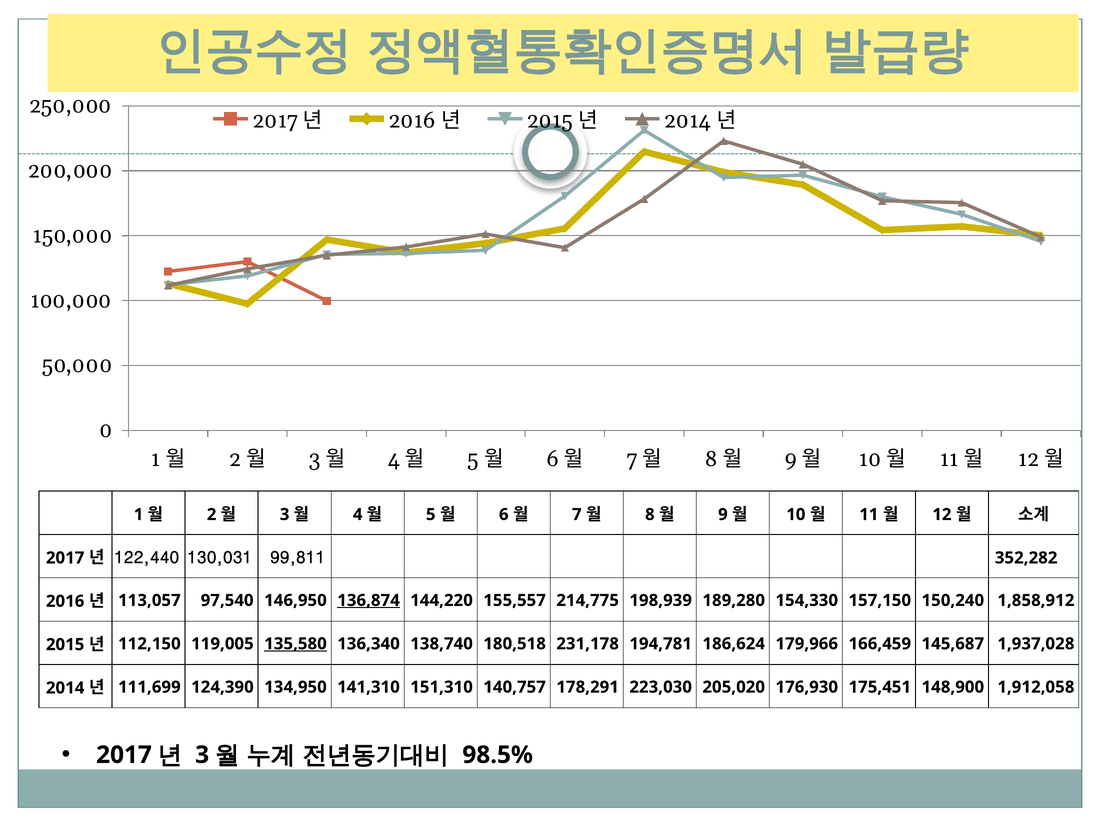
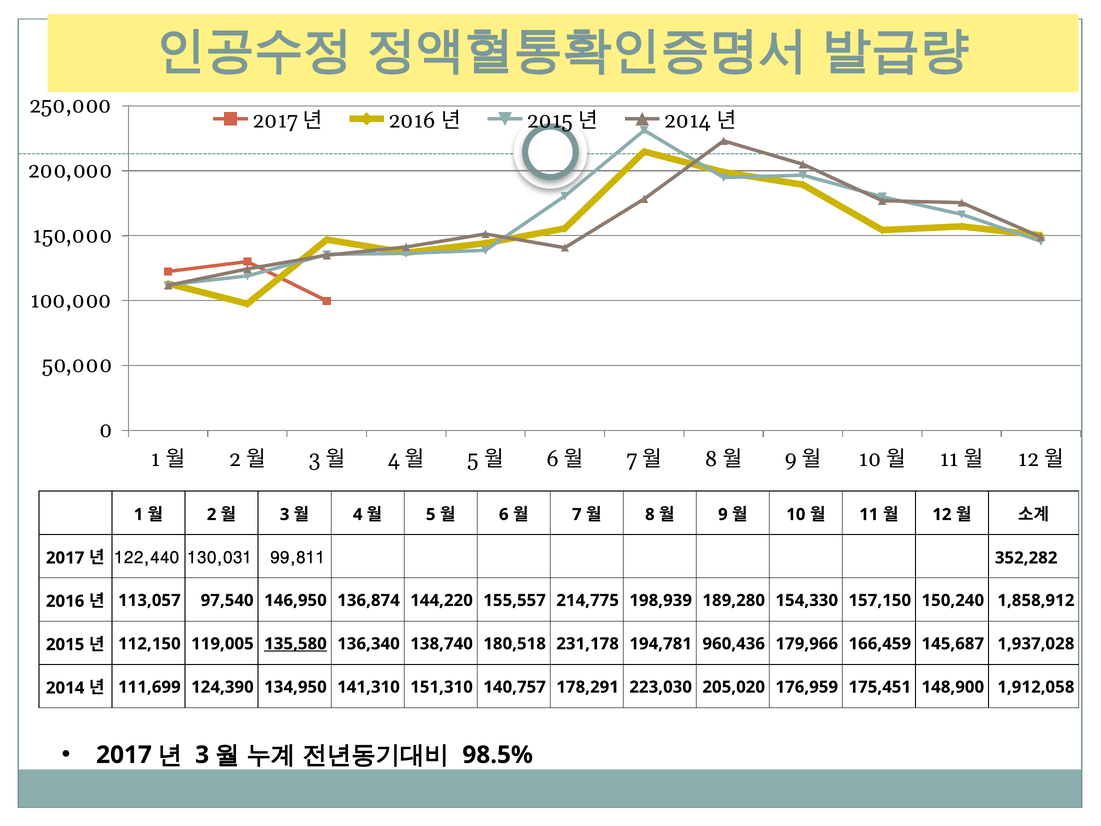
136,874 underline: present -> none
186,624: 186,624 -> 960,436
176,930: 176,930 -> 176,959
